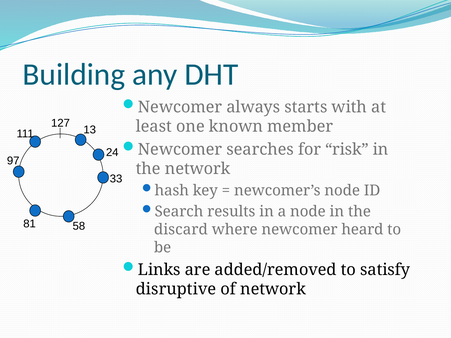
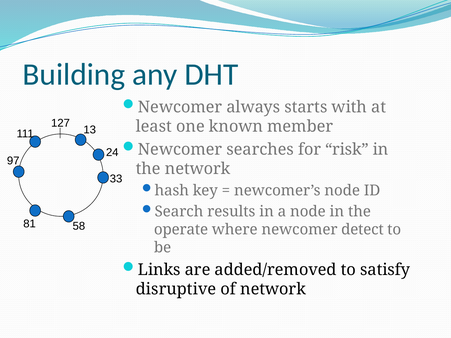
discard: discard -> operate
heard: heard -> detect
